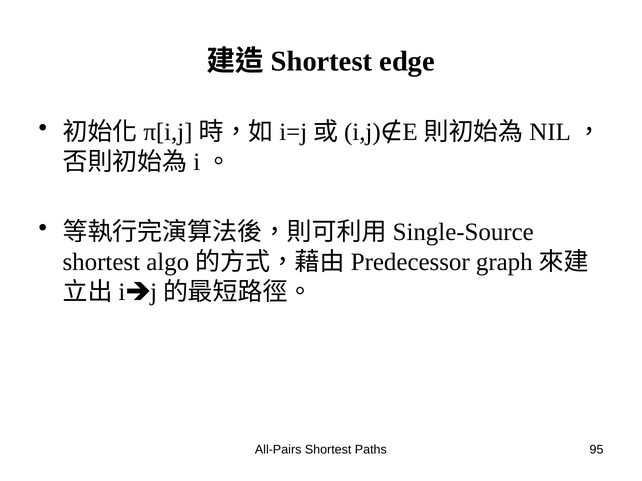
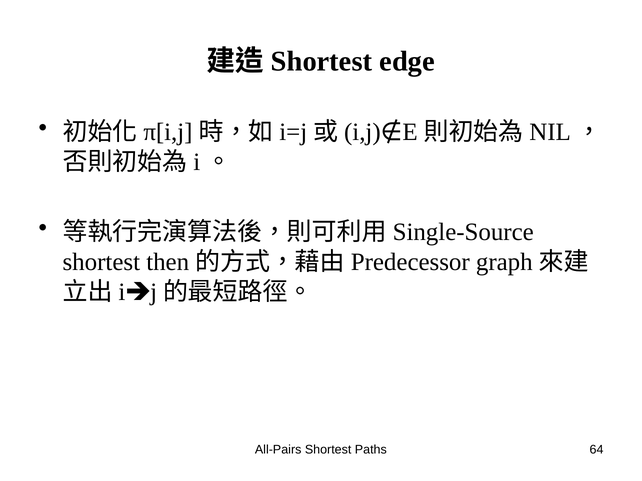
algo: algo -> then
95: 95 -> 64
